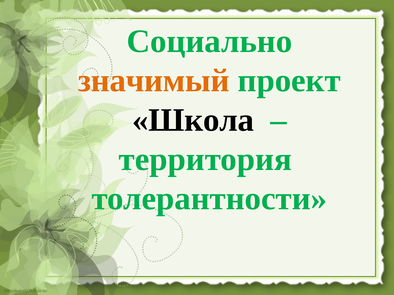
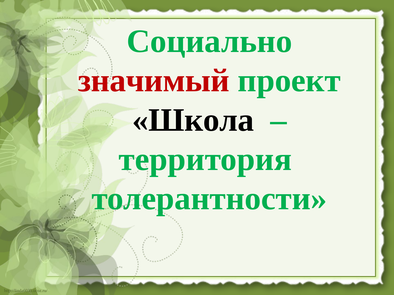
значимый colour: orange -> red
